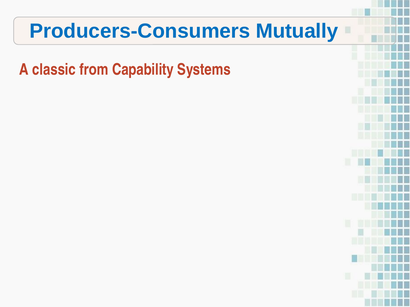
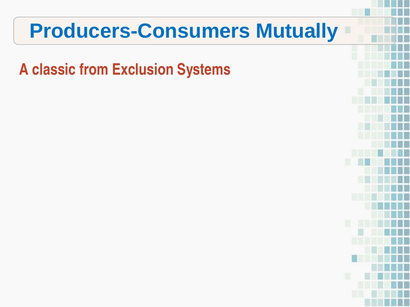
Capability: Capability -> Exclusion
